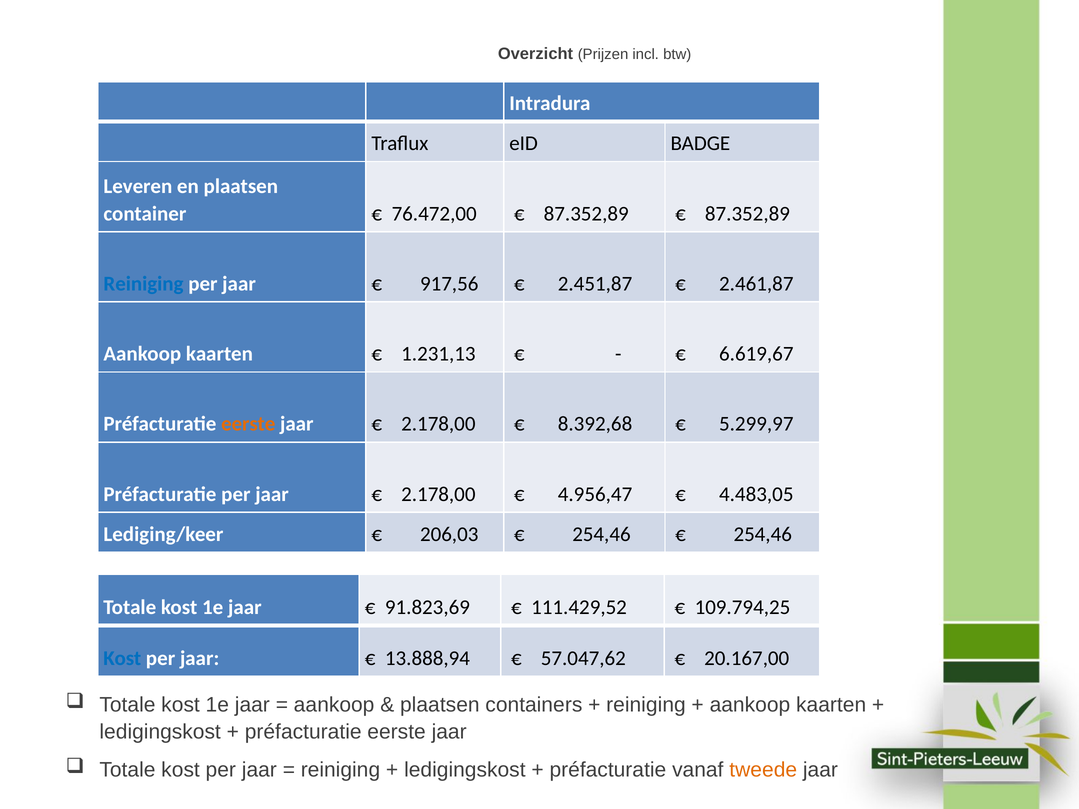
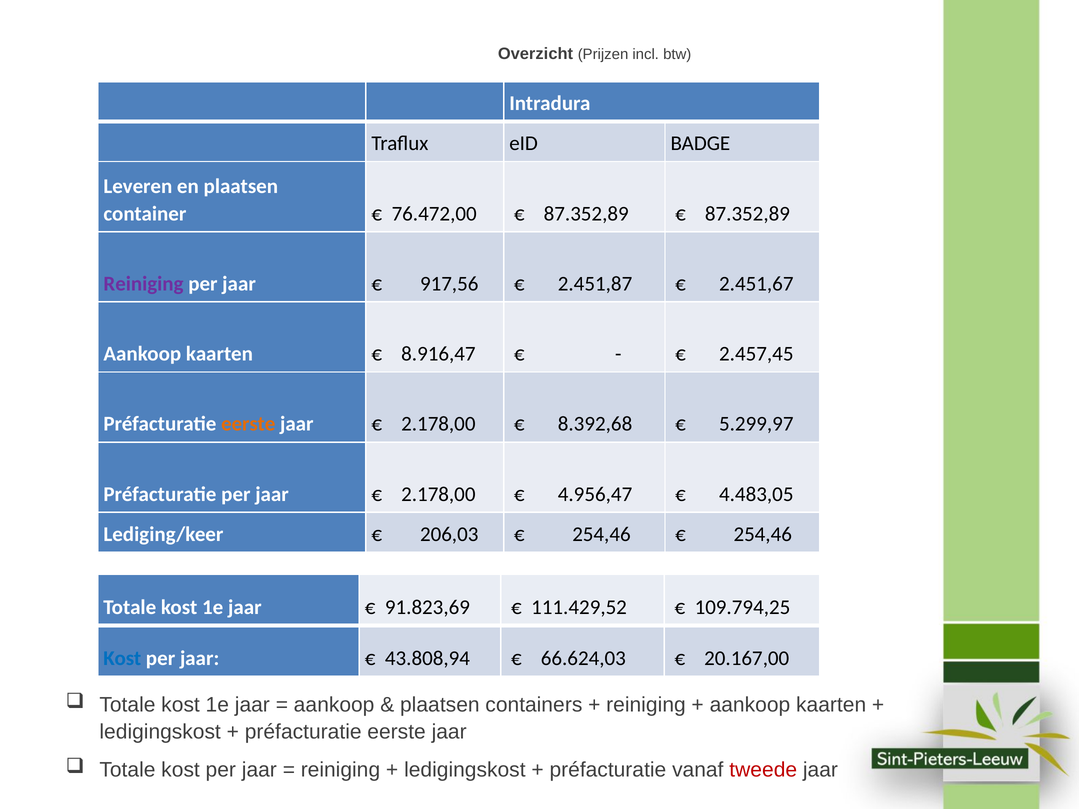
Reiniging at (143, 284) colour: blue -> purple
2.461,87: 2.461,87 -> 2.451,67
1.231,13: 1.231,13 -> 8.916,47
6.619,67: 6.619,67 -> 2.457,45
13.888,94: 13.888,94 -> 43.808,94
57.047,62: 57.047,62 -> 66.624,03
tweede colour: orange -> red
